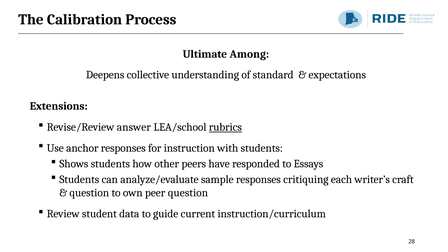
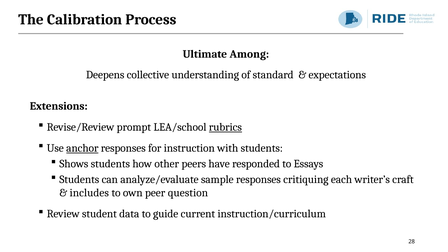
answer: answer -> prompt
anchor underline: none -> present
question at (89, 193): question -> includes
